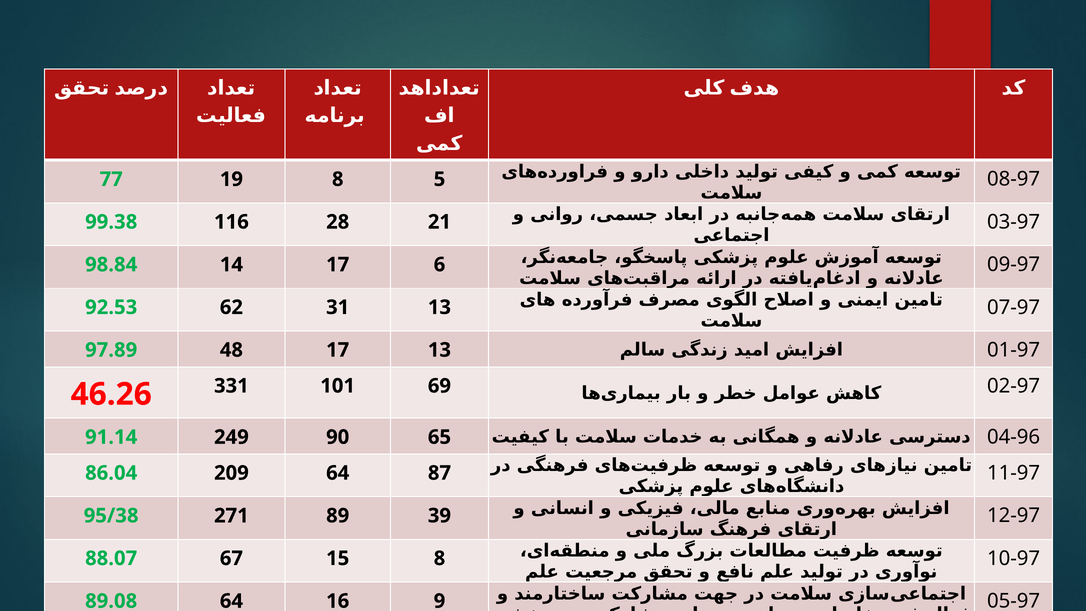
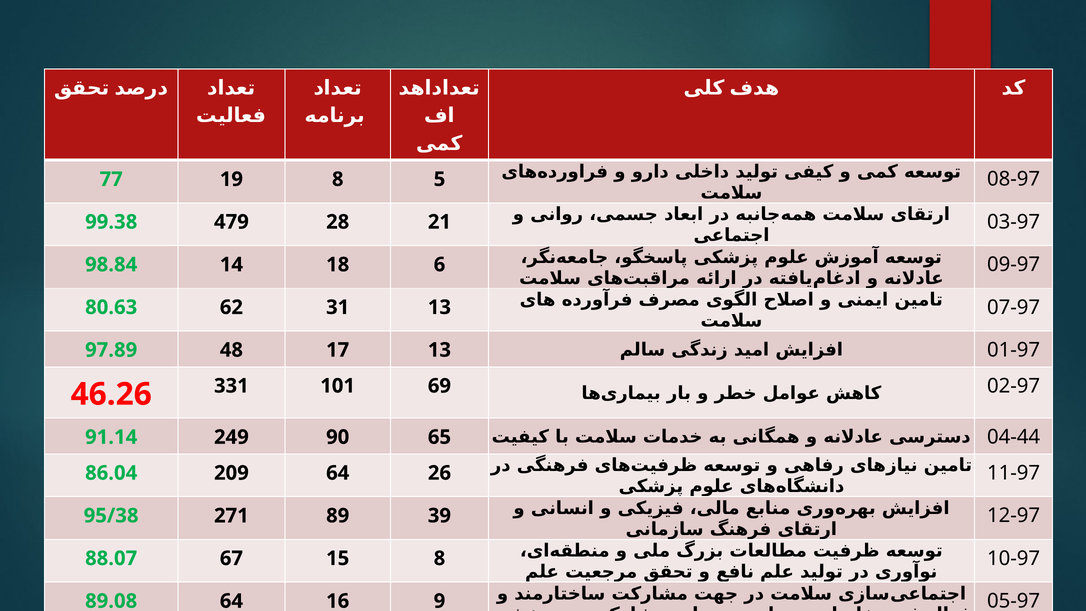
116: 116 -> 479
14 17: 17 -> 18
92.53: 92.53 -> 80.63
04-96: 04-96 -> 04-44
87: 87 -> 26
